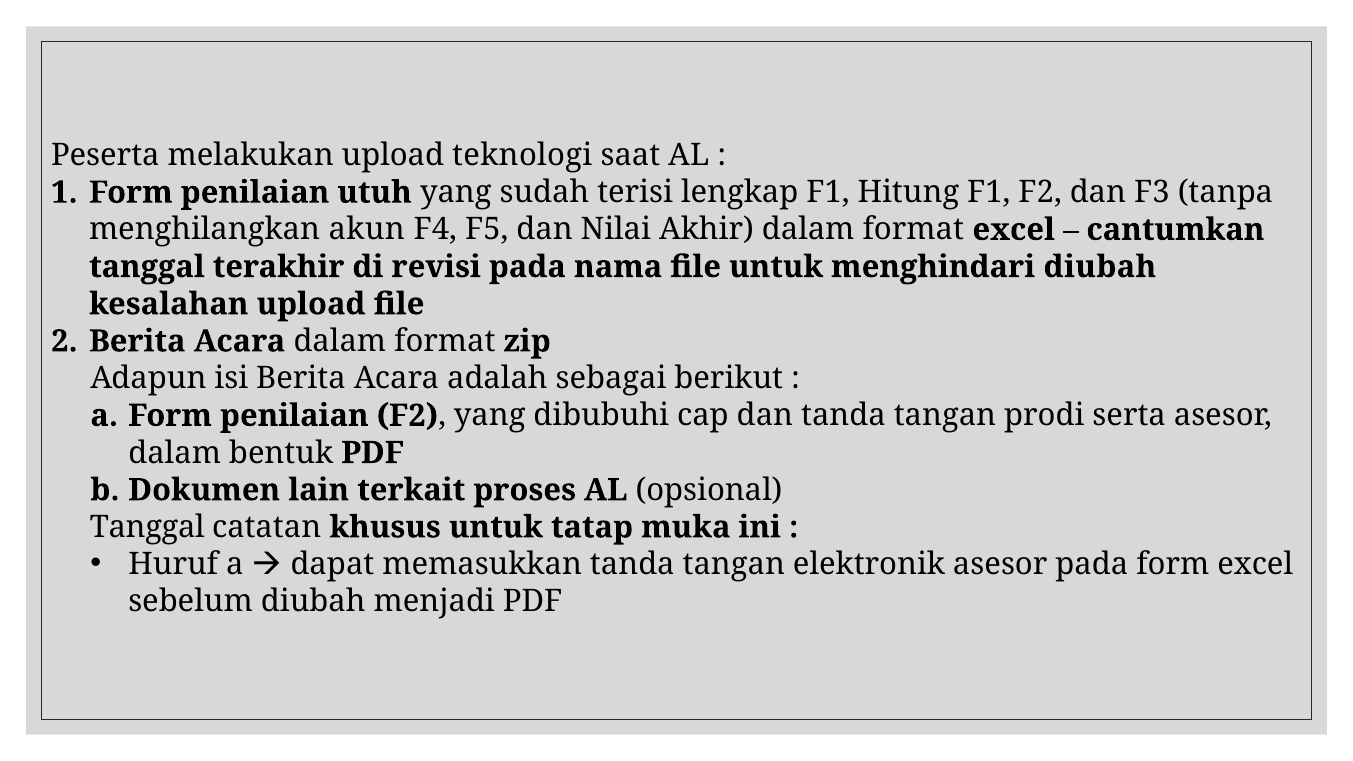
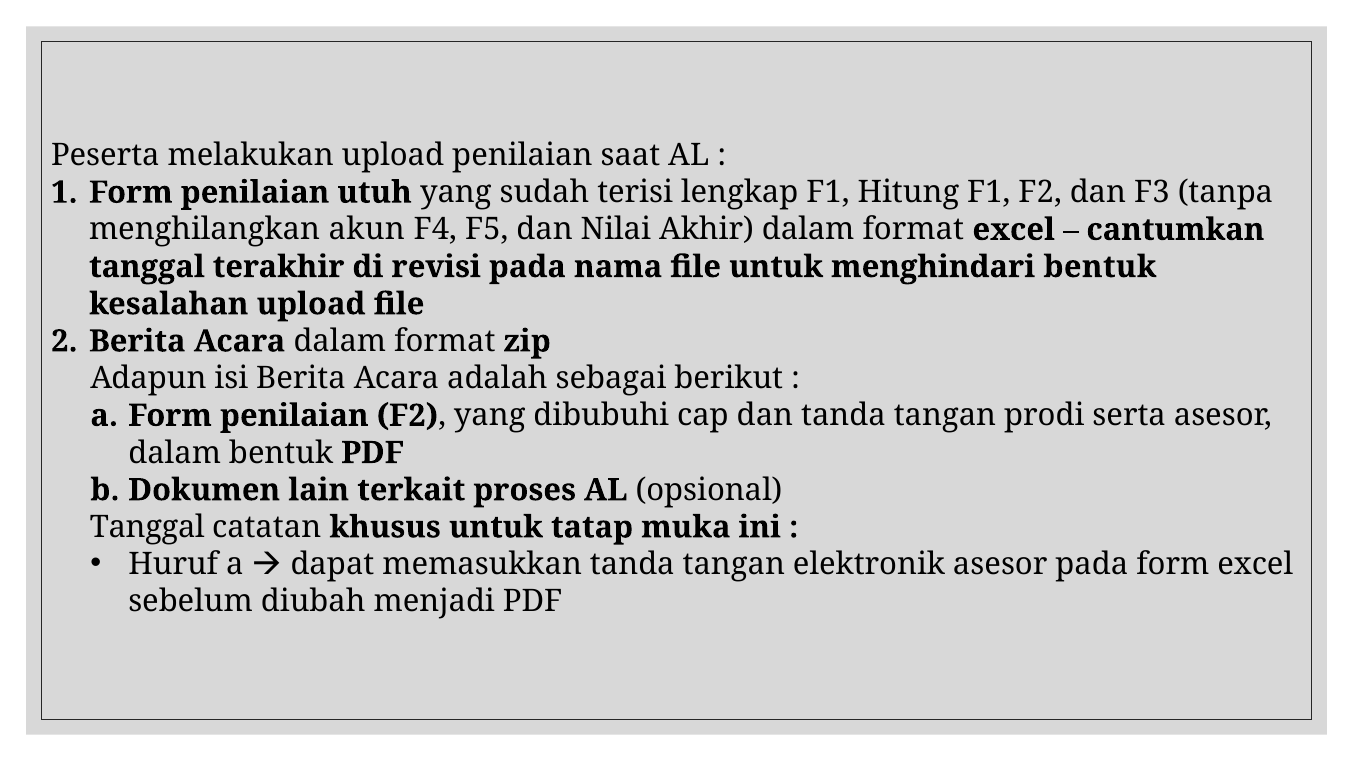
upload teknologi: teknologi -> penilaian
menghindari diubah: diubah -> bentuk
